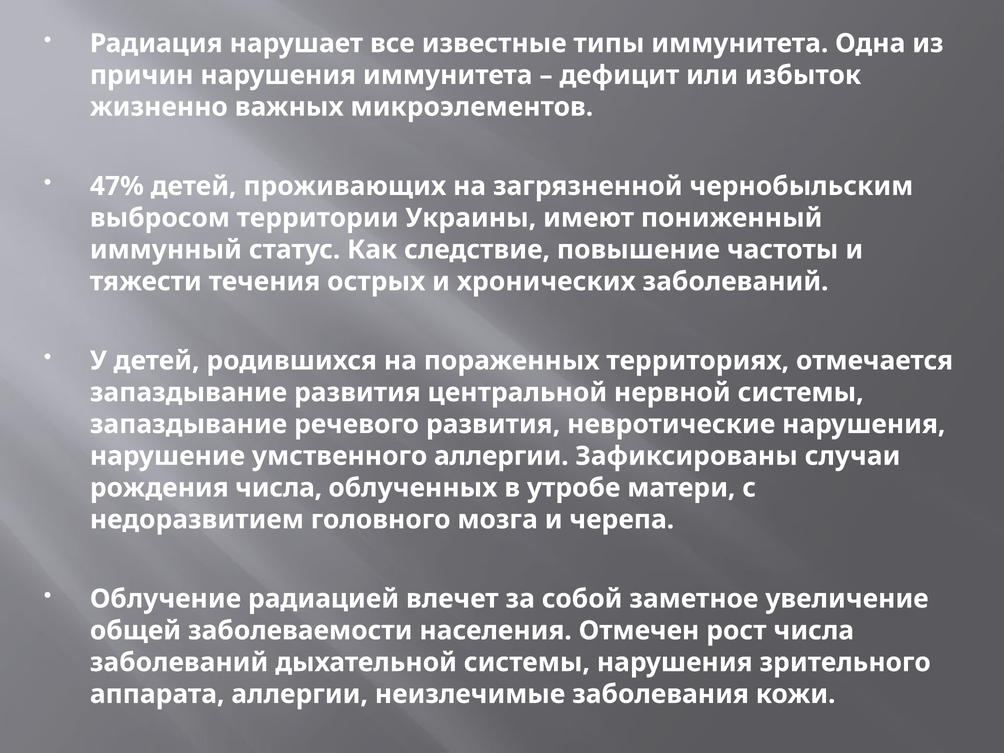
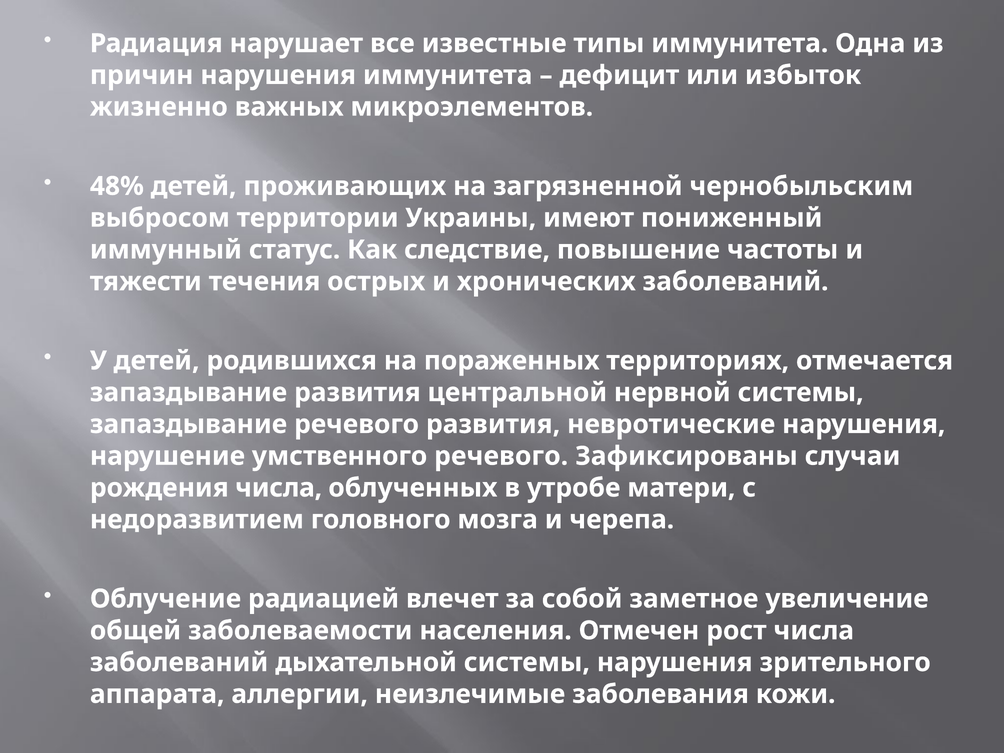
47%: 47% -> 48%
умственного аллергии: аллергии -> речевого
